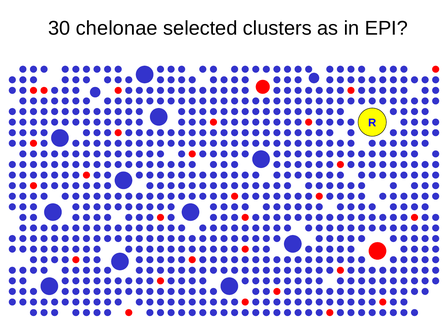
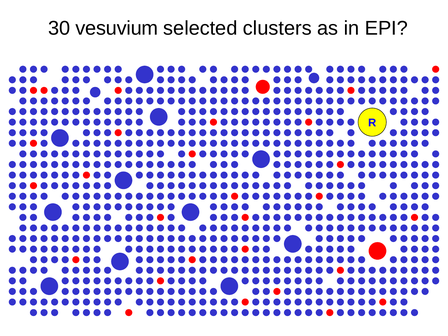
chelonae: chelonae -> vesuvium
